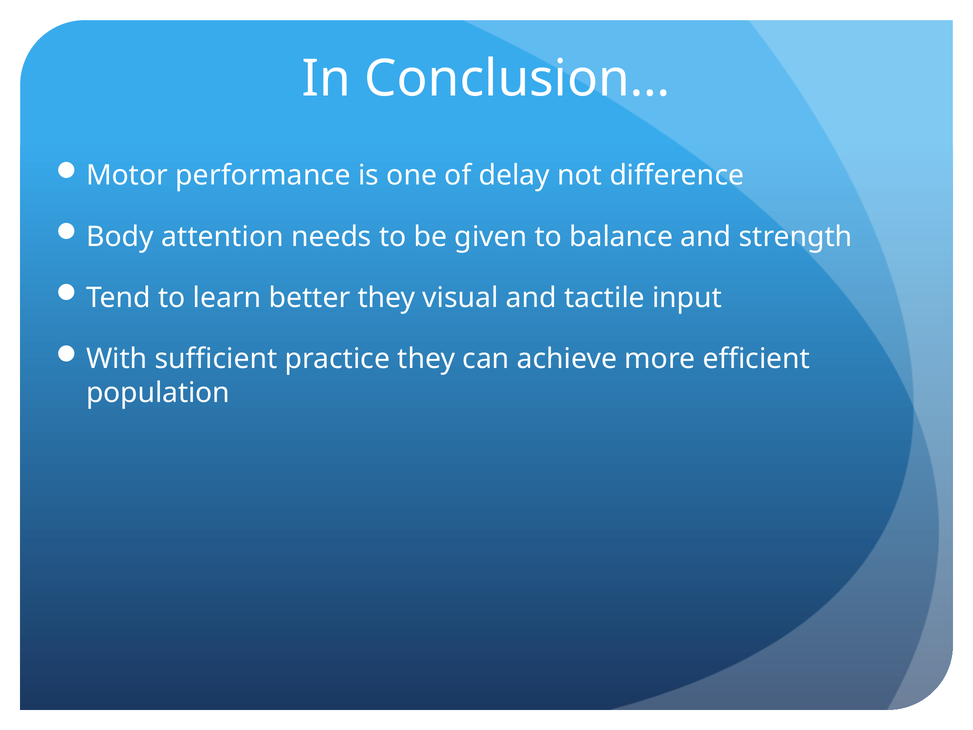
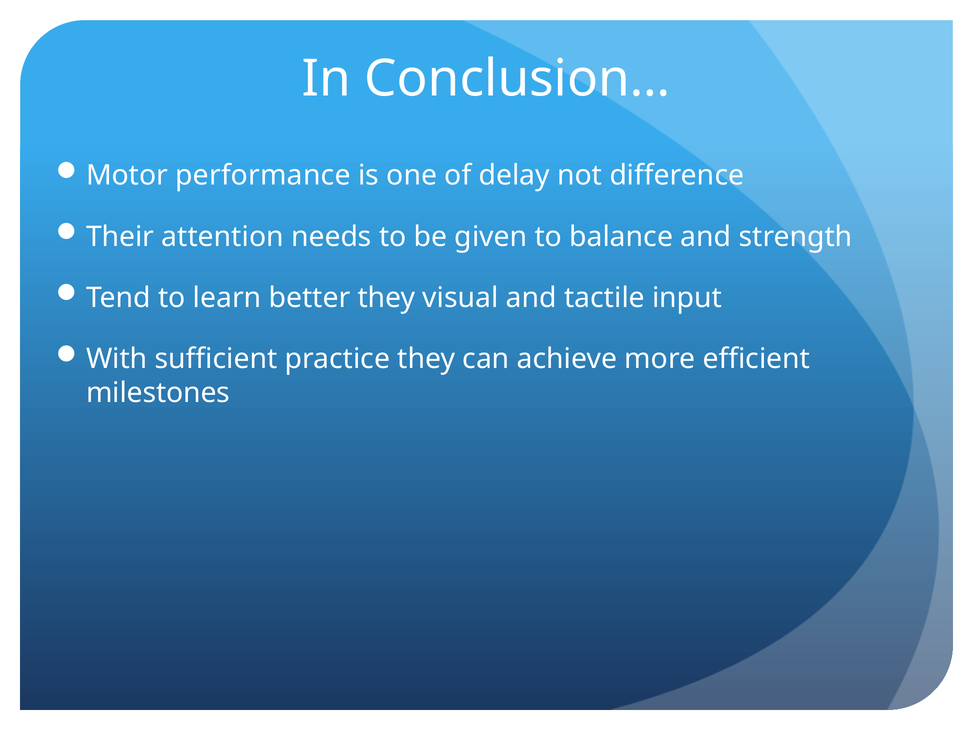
Body: Body -> Their
population: population -> milestones
